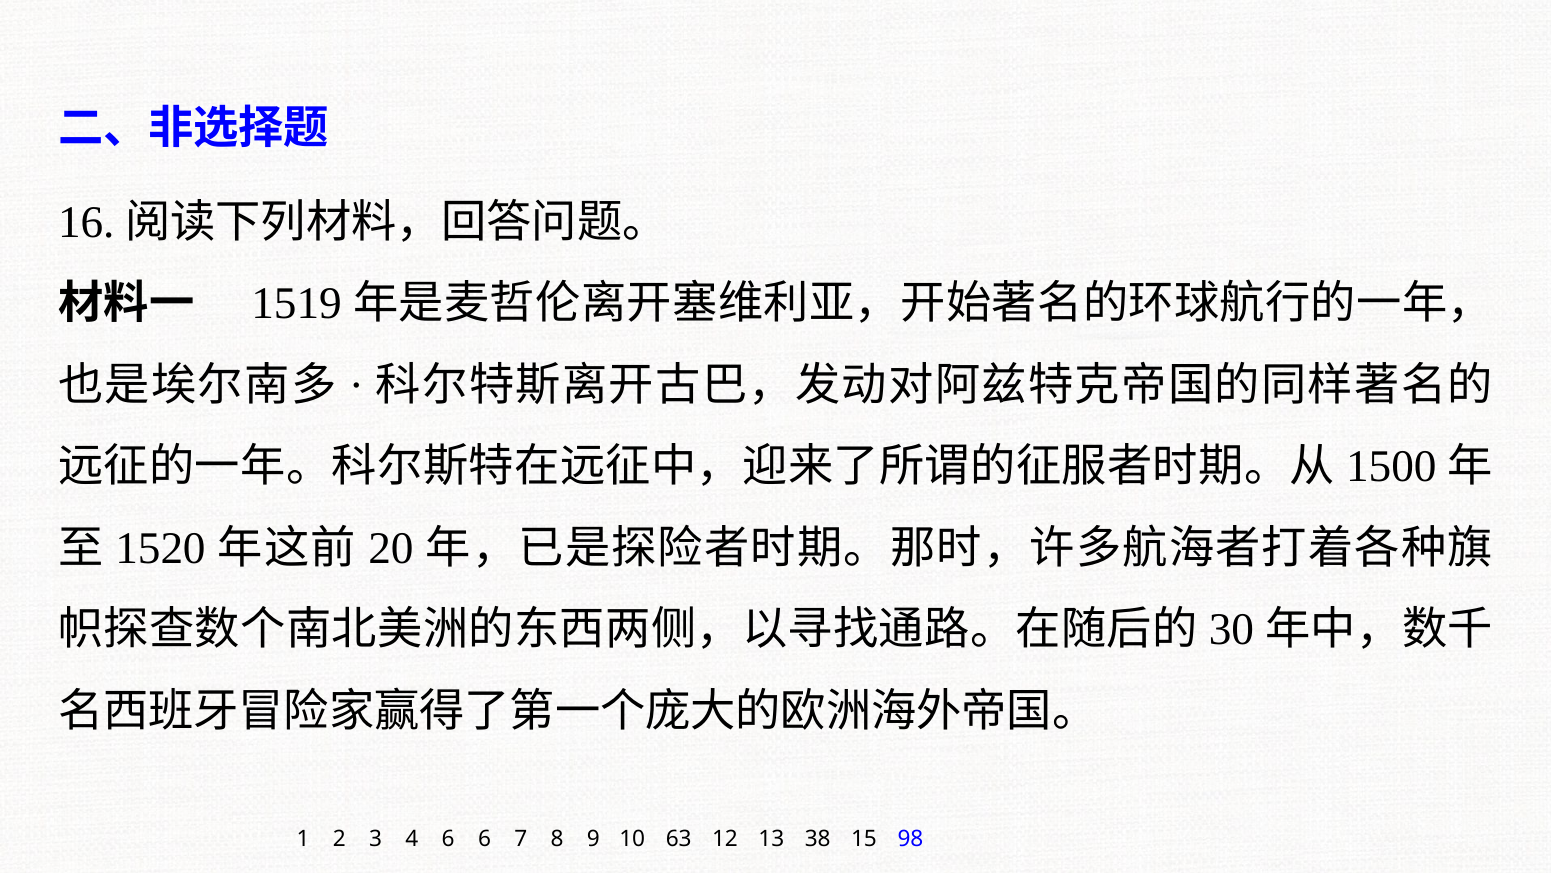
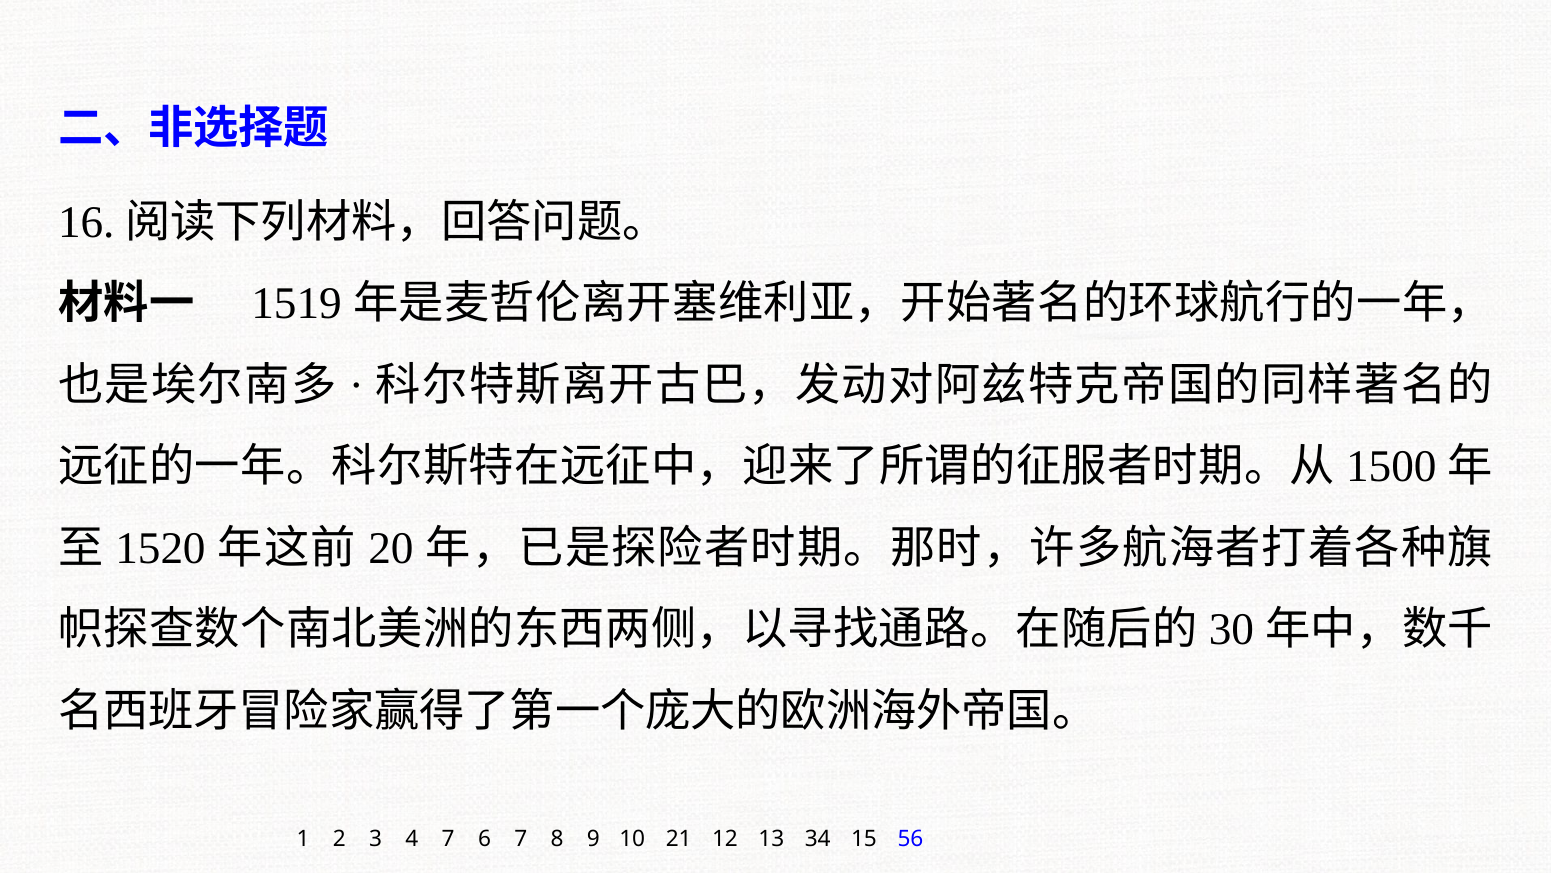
4 6: 6 -> 7
63: 63 -> 21
38: 38 -> 34
98: 98 -> 56
